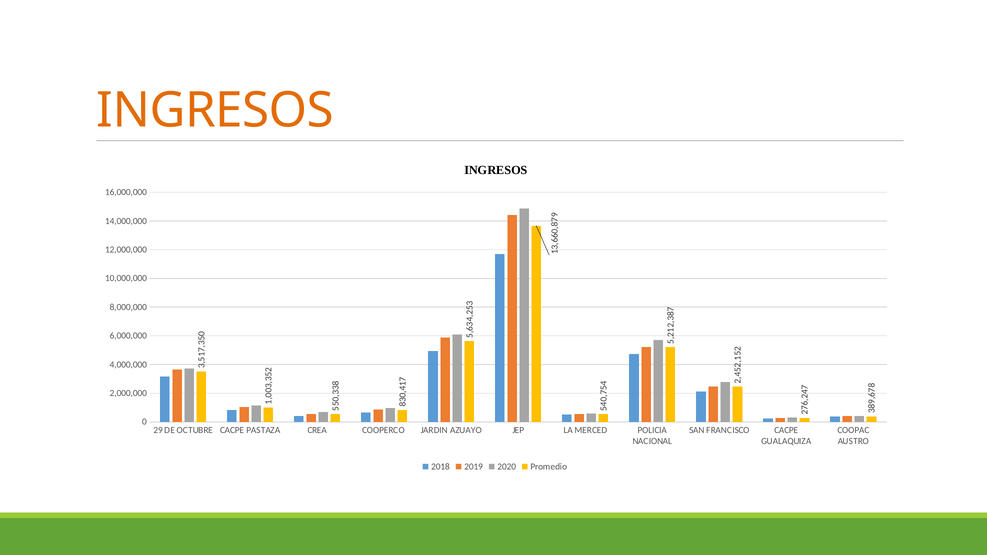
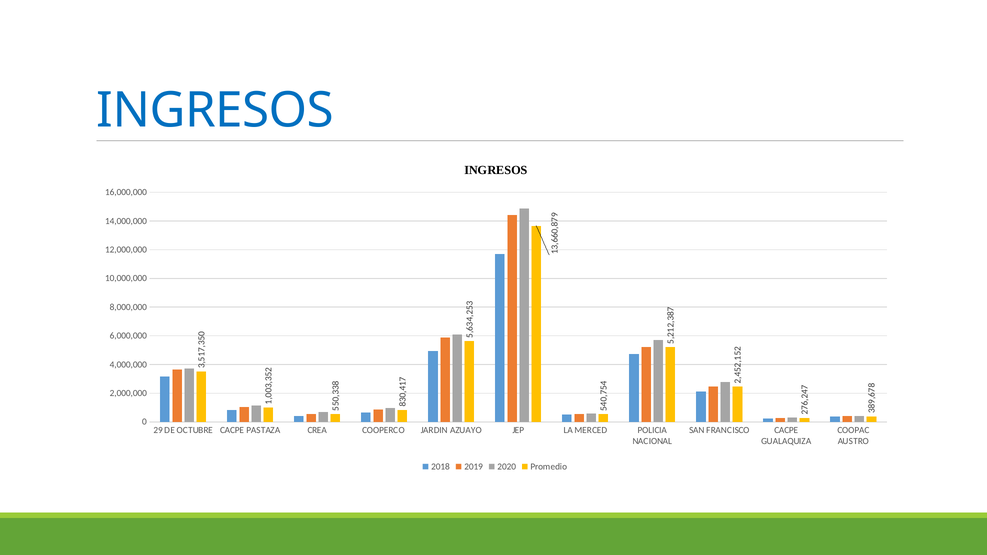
INGRESOS at (215, 111) colour: orange -> blue
